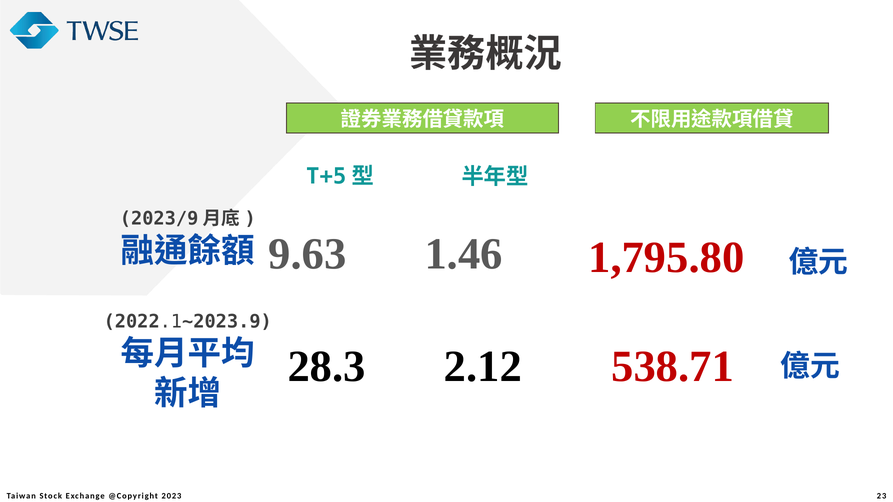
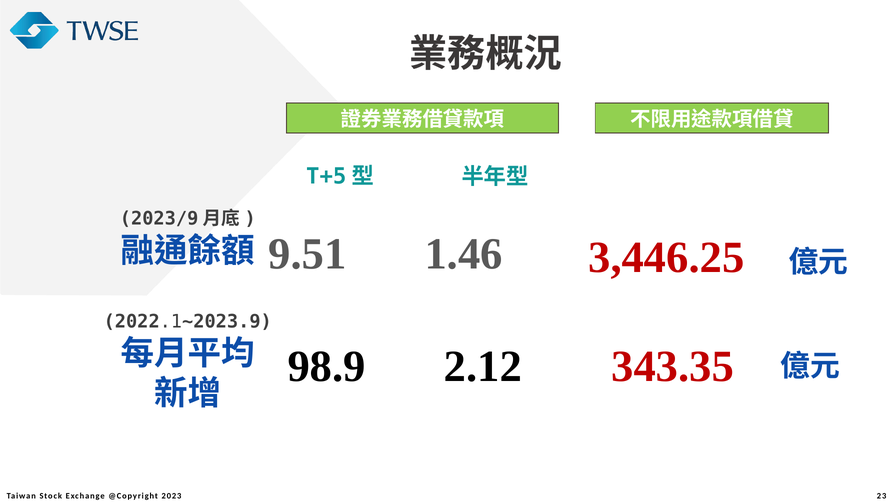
9.63: 9.63 -> 9.51
1,795.80: 1,795.80 -> 3,446.25
28.3: 28.3 -> 98.9
538.71: 538.71 -> 343.35
